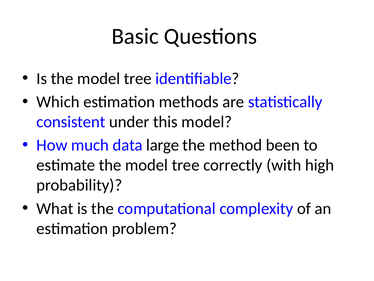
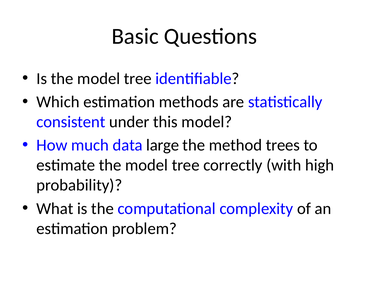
been: been -> trees
